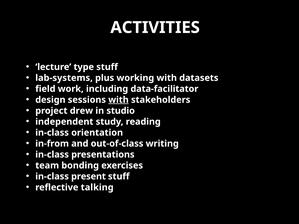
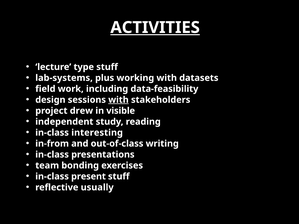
ACTIVITIES underline: none -> present
data-facilitator: data-facilitator -> data-feasibility
studio: studio -> visible
orientation: orientation -> interesting
talking: talking -> usually
